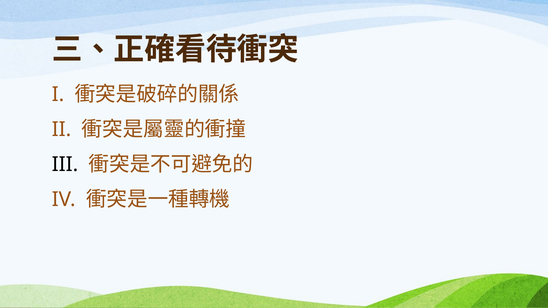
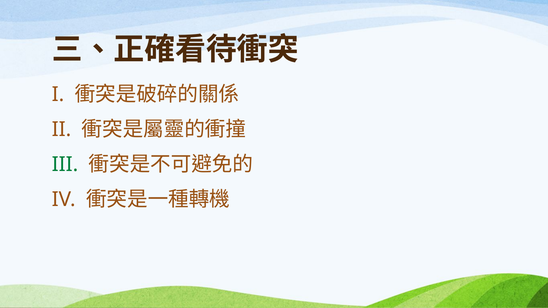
III colour: black -> green
